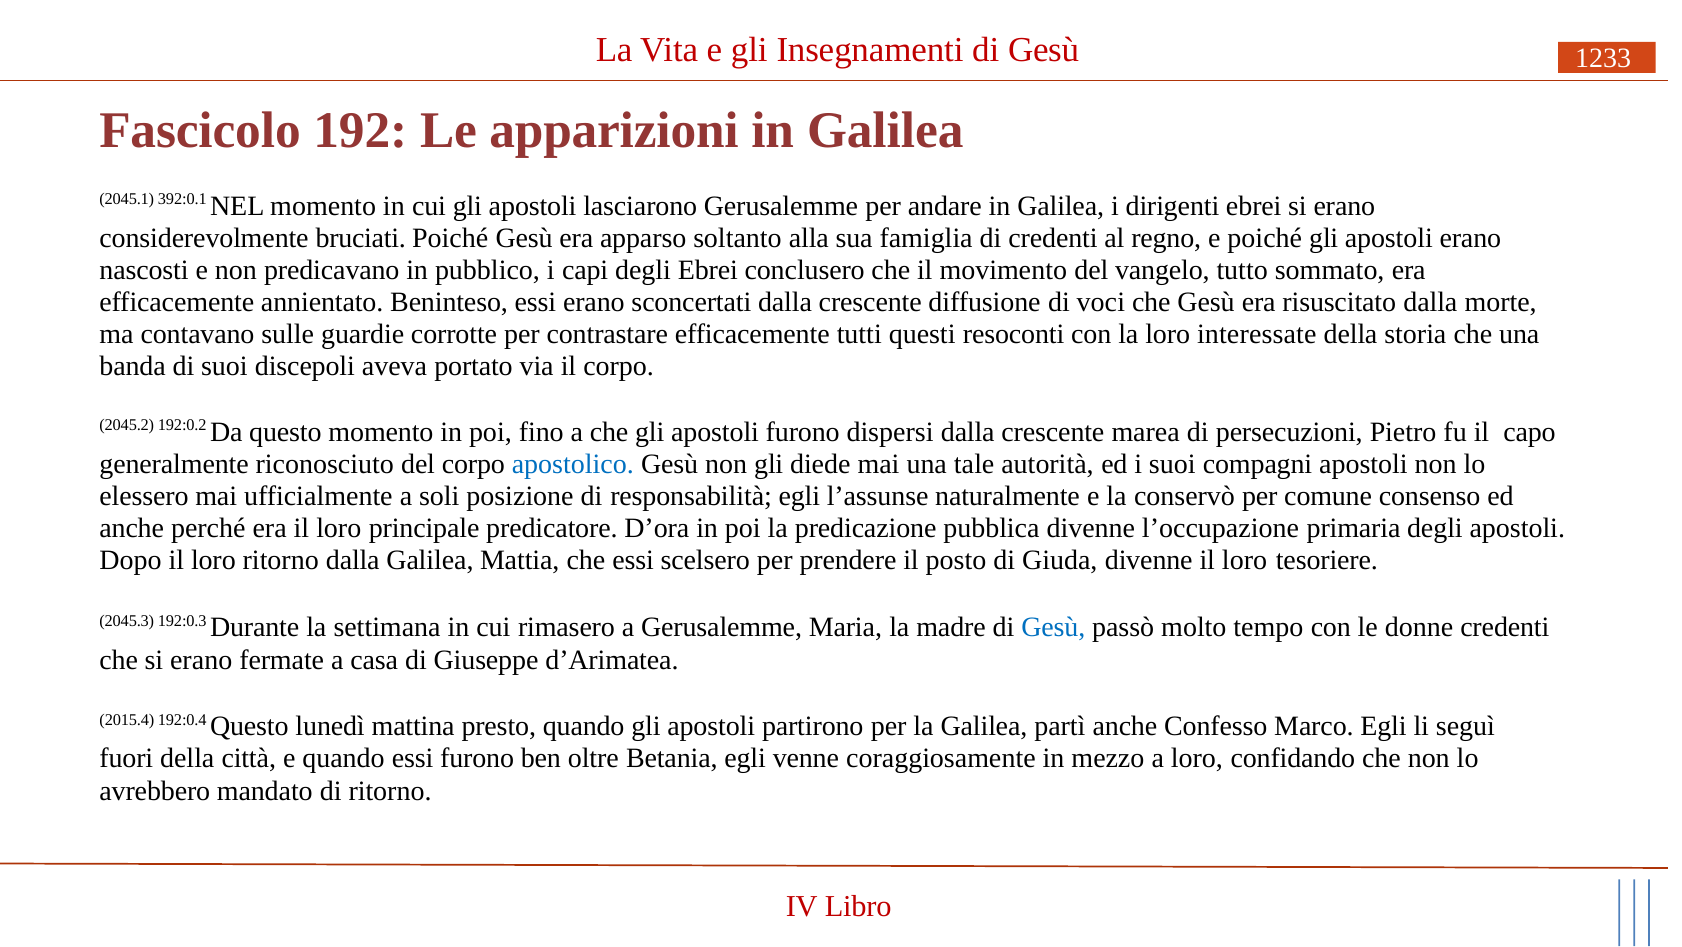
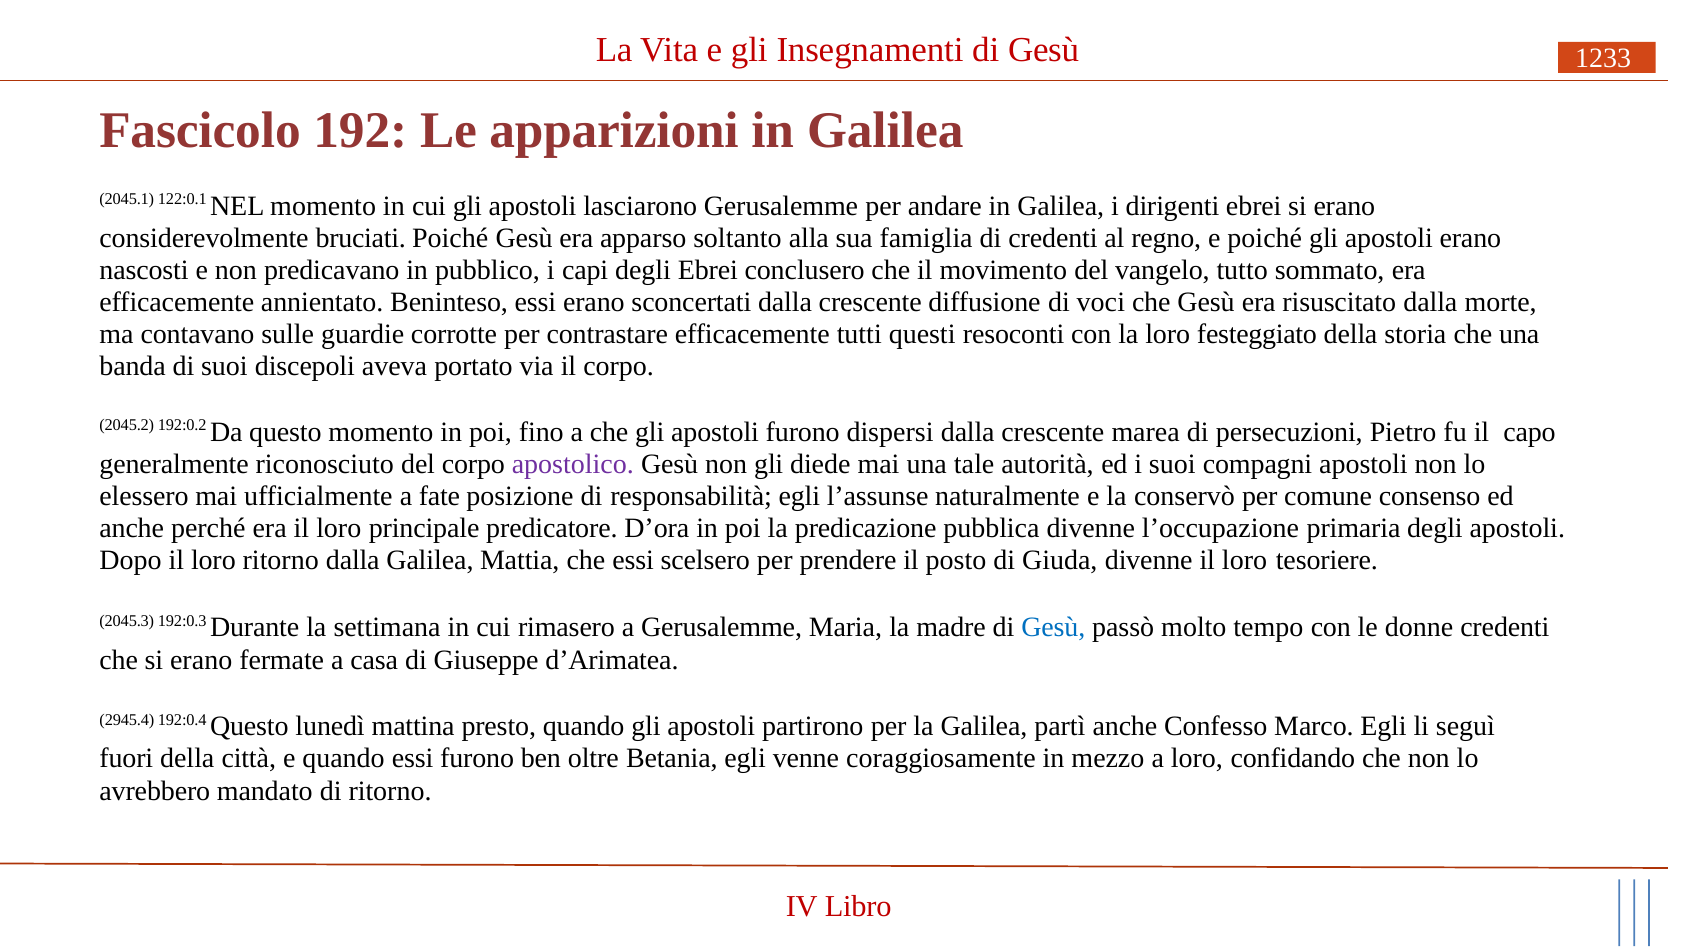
392:0.1: 392:0.1 -> 122:0.1
interessate: interessate -> festeggiato
apostolico colour: blue -> purple
soli: soli -> fate
2015.4: 2015.4 -> 2945.4
